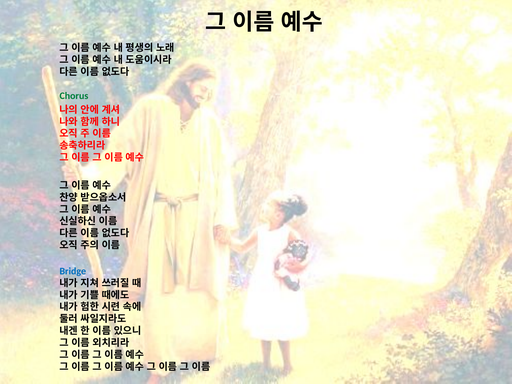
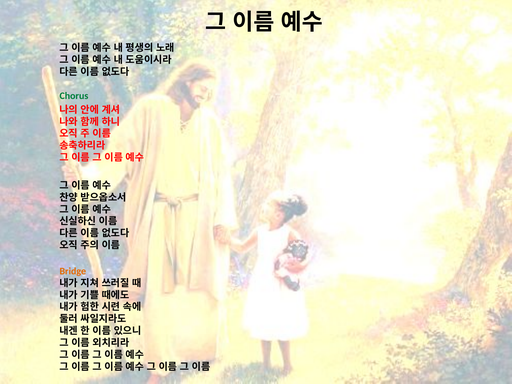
Bridge colour: blue -> orange
